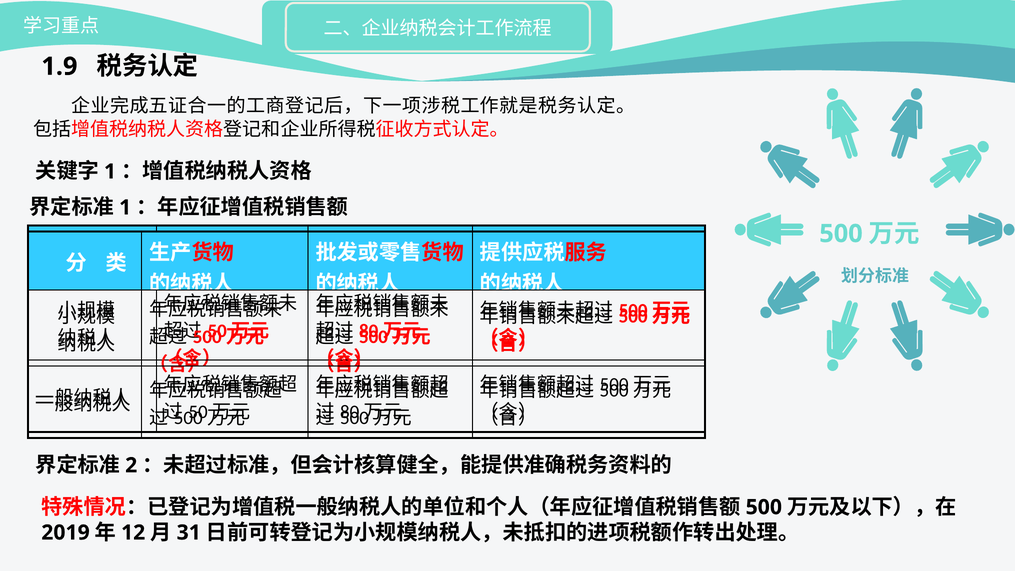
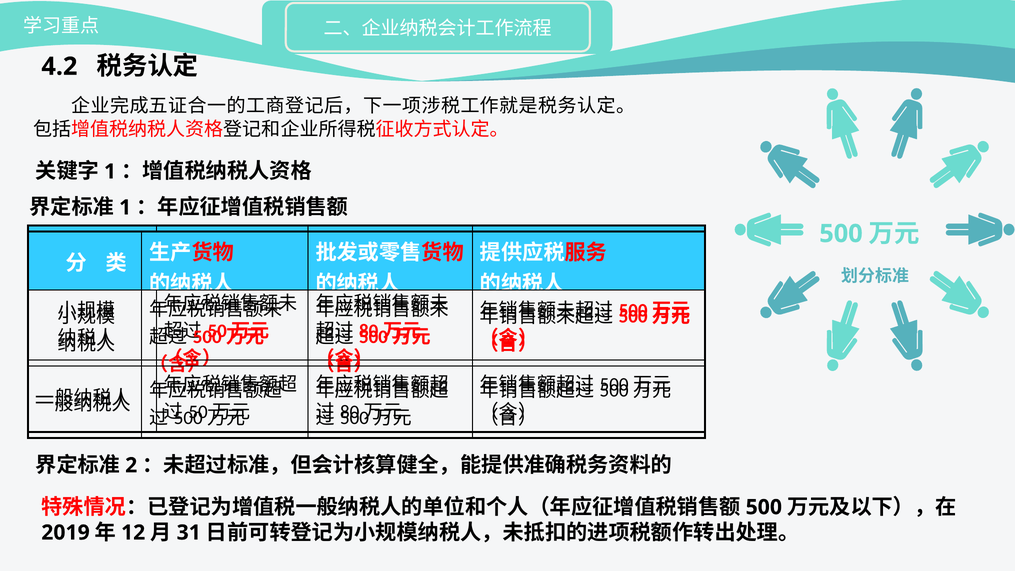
1.9: 1.9 -> 4.2
